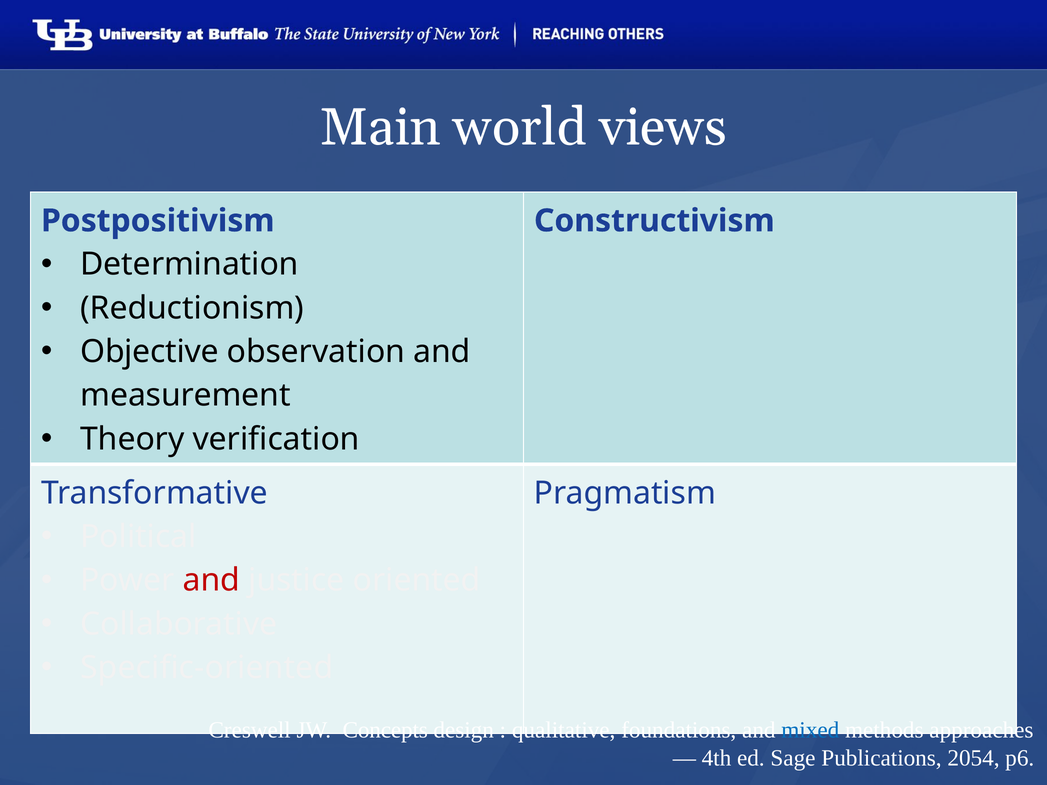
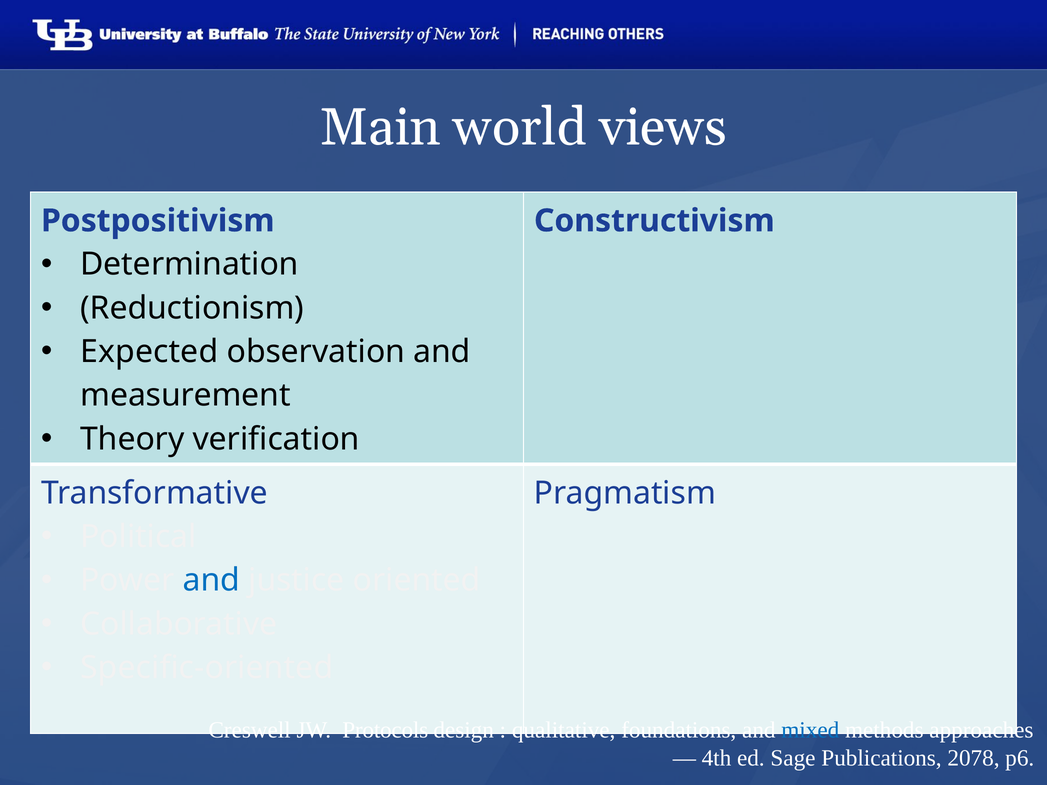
Objective: Objective -> Expected
and at (211, 581) colour: red -> blue
Concepts: Concepts -> Protocols
2054: 2054 -> 2078
